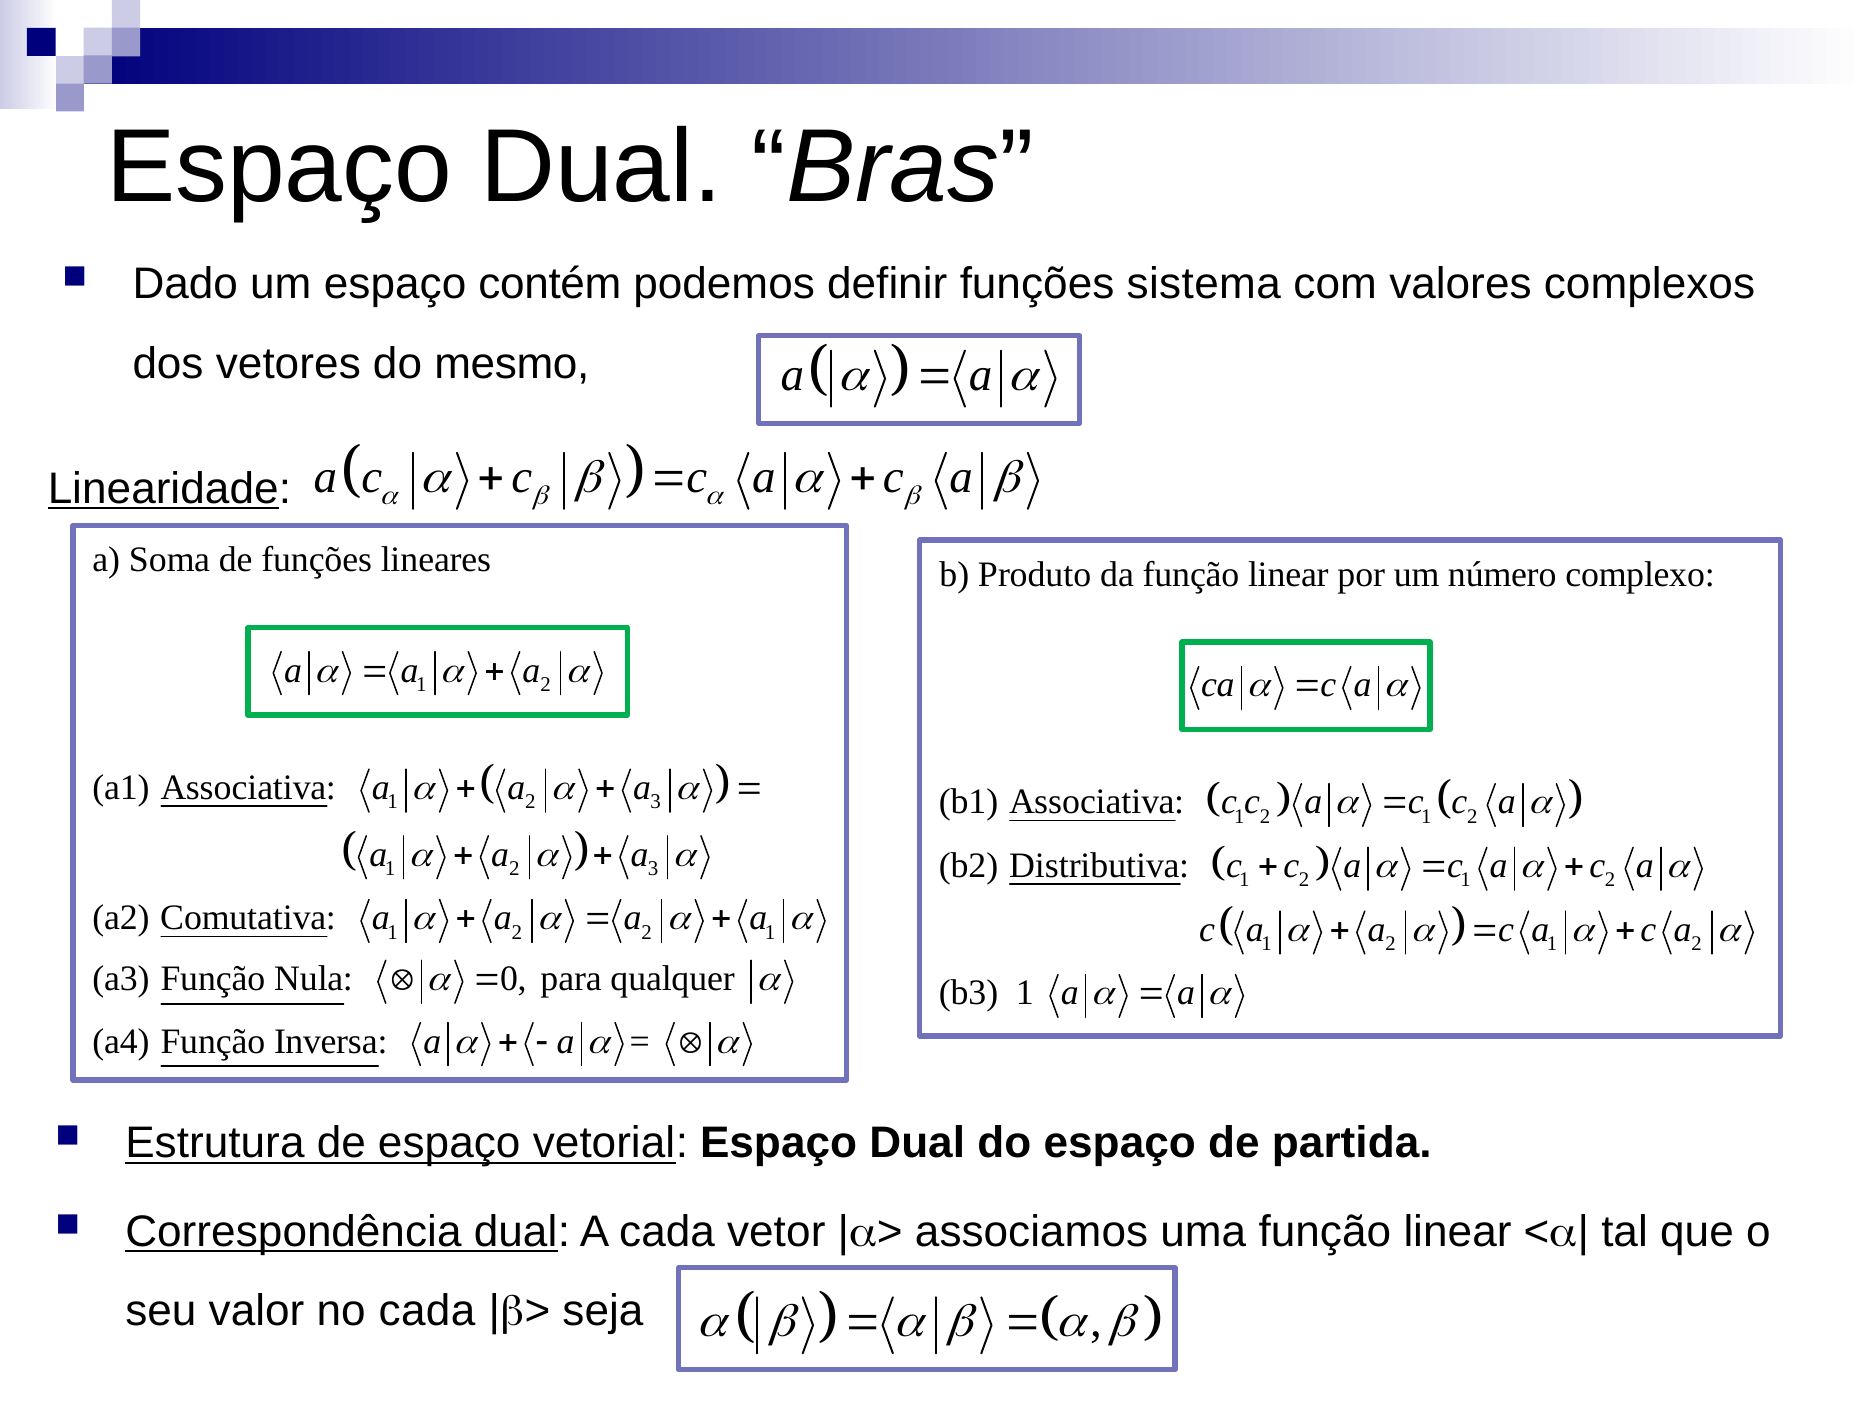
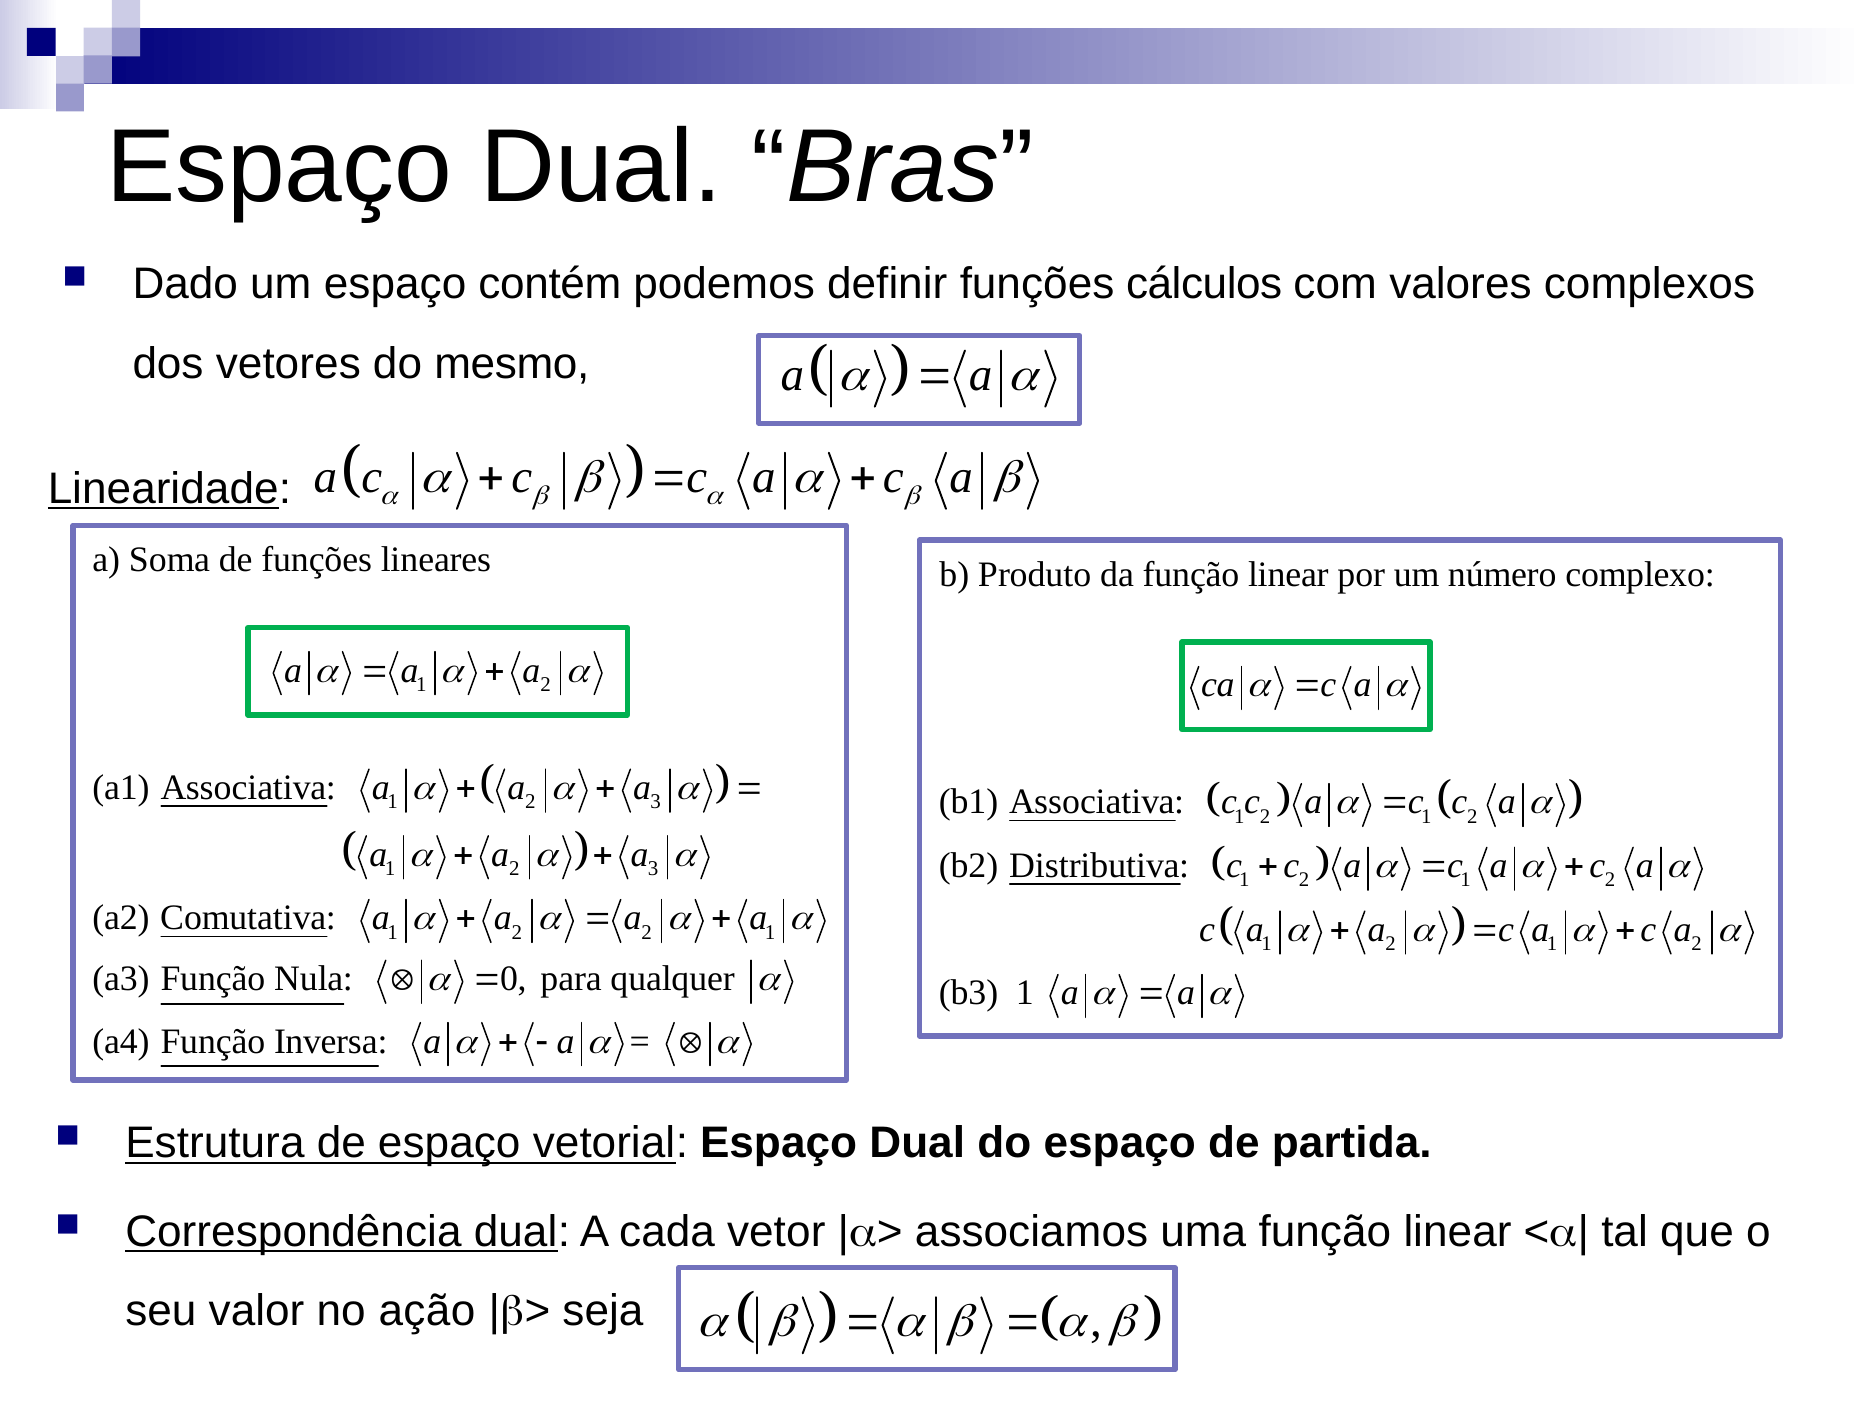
sistema: sistema -> cálculos
no cada: cada -> ação
